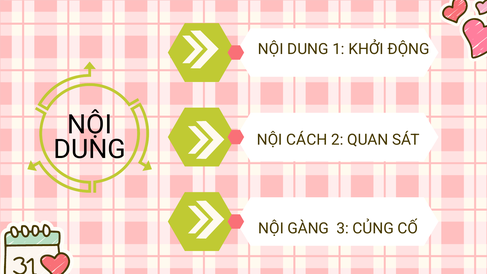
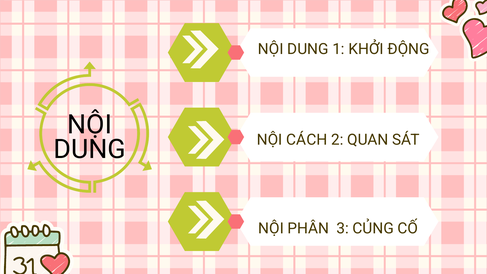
GÀNG: GÀNG -> PHÂN
